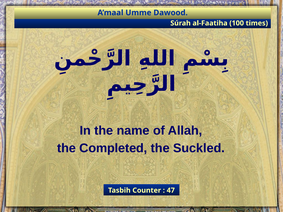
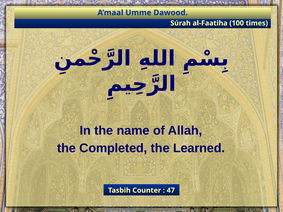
Suckled: Suckled -> Learned
